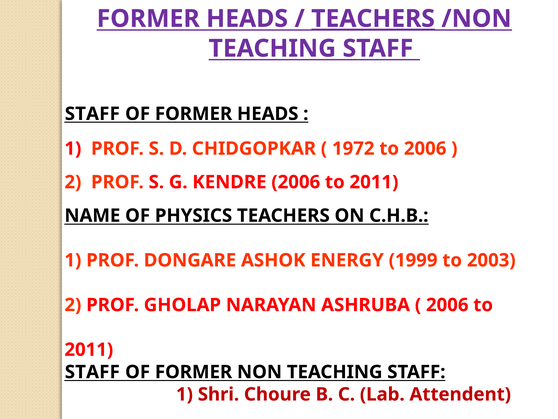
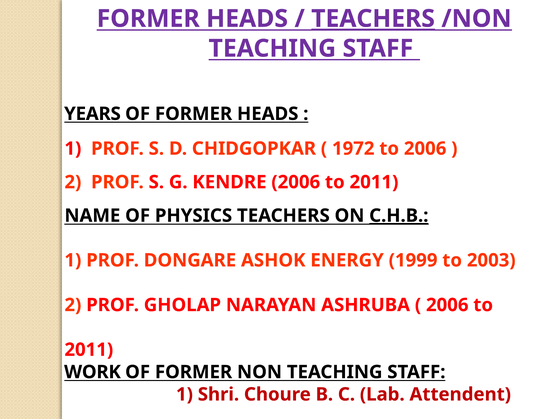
STAFF at (92, 114): STAFF -> YEARS
C.H.B underline: none -> present
STAFF at (92, 372): STAFF -> WORK
